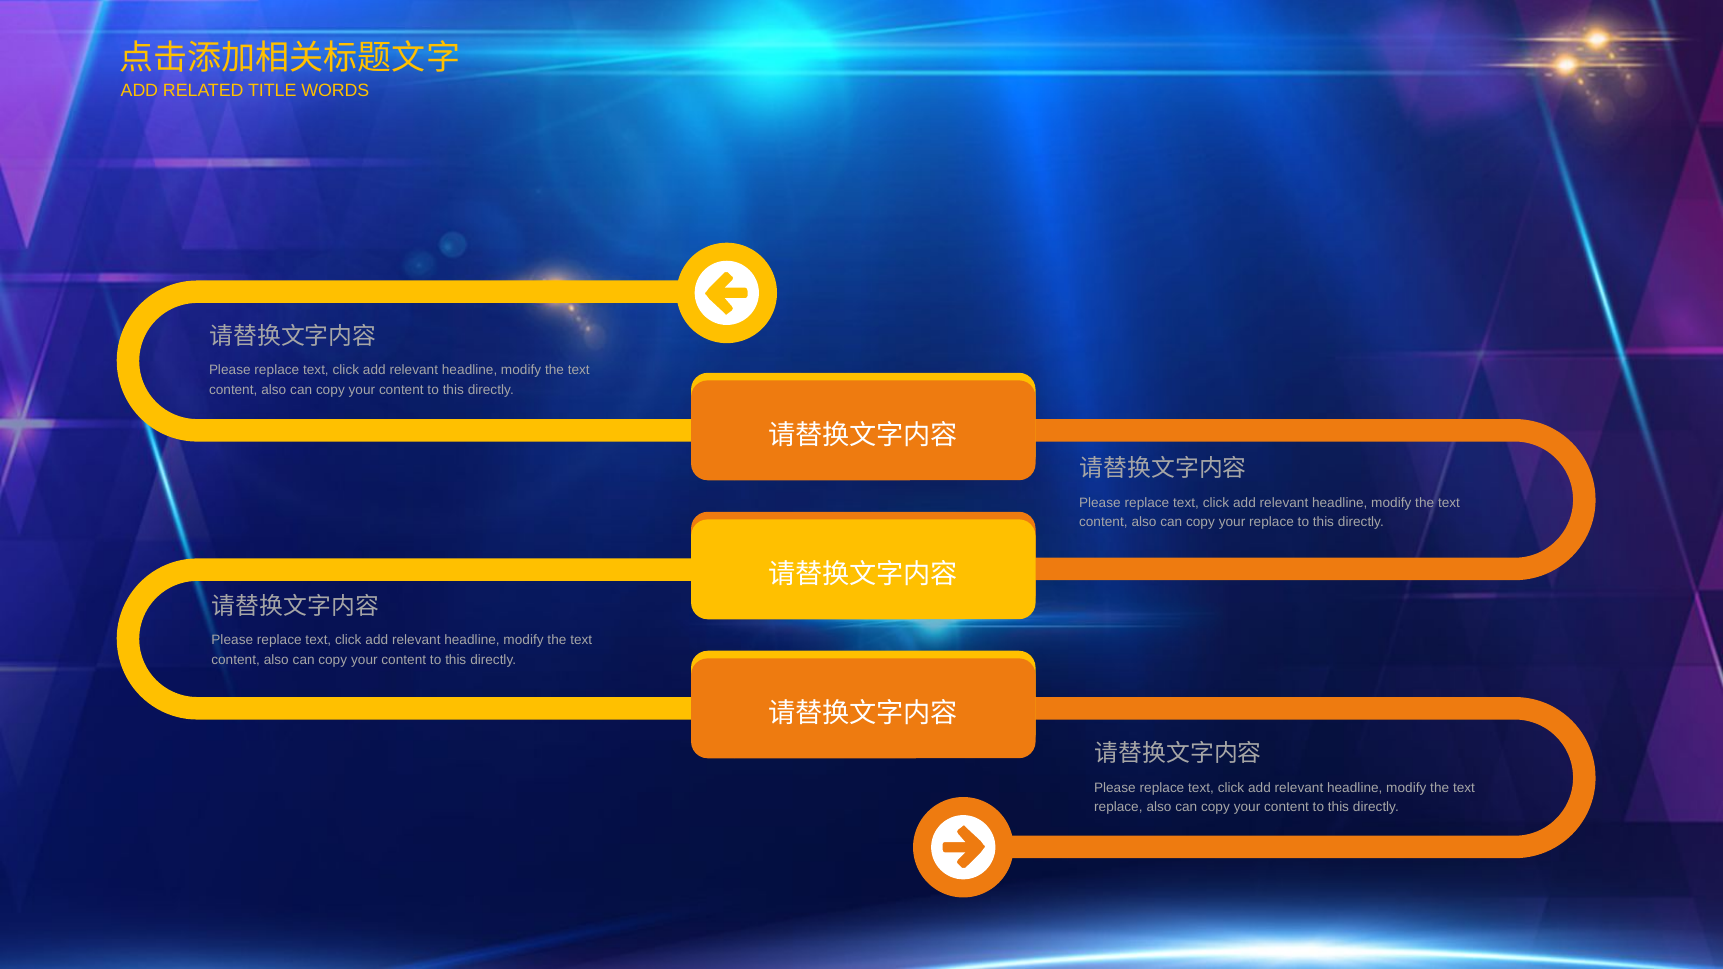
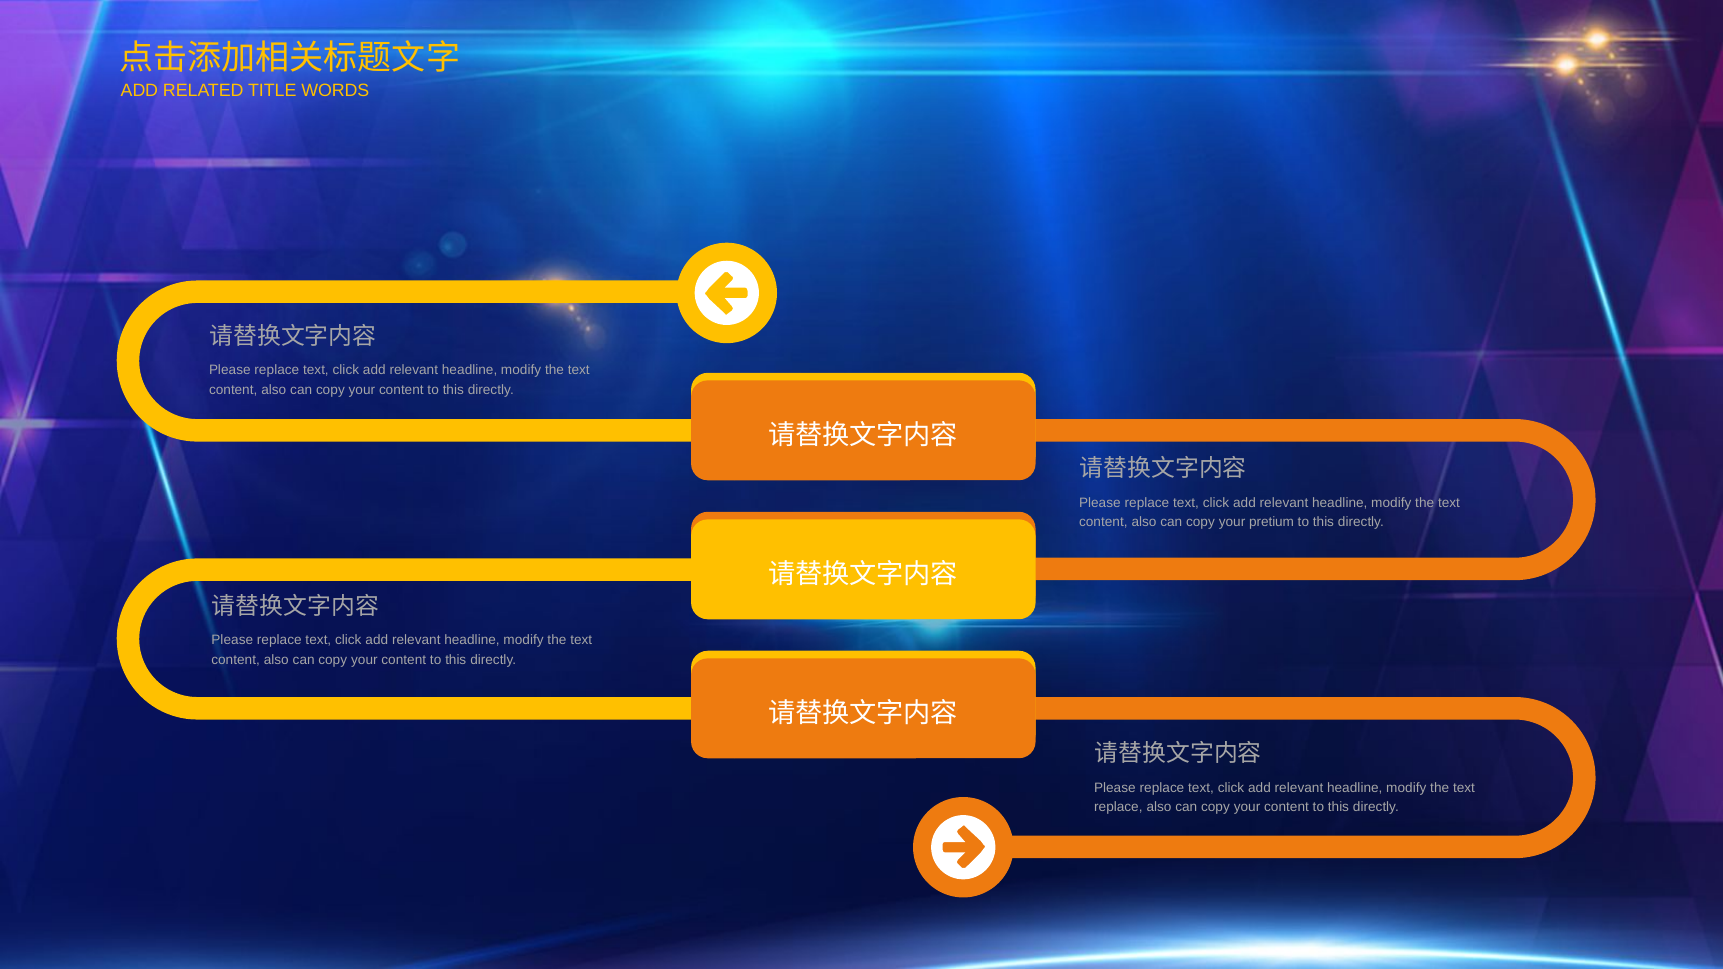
your replace: replace -> pretium
